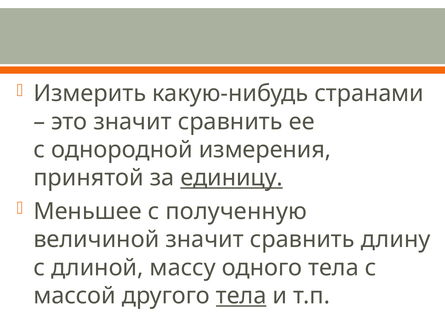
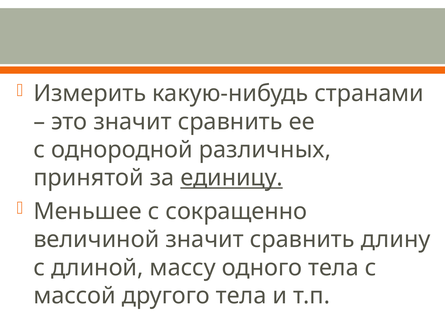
измерения: измерения -> различных
полученную: полученную -> сокращенно
тела at (241, 296) underline: present -> none
